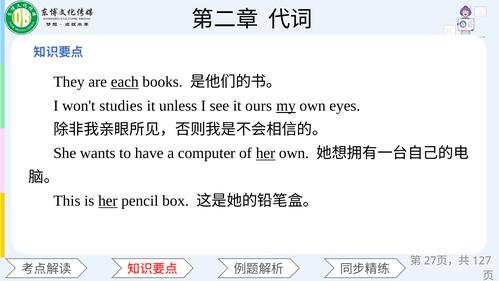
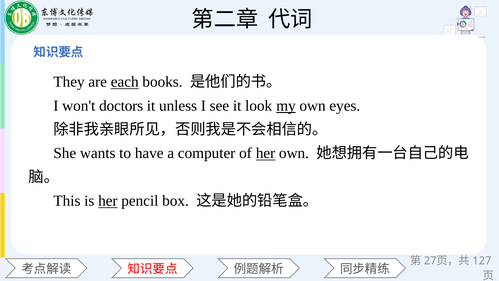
studies: studies -> doctors
ours: ours -> look
